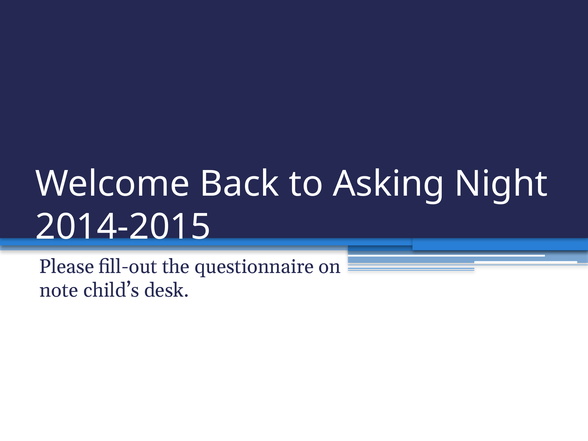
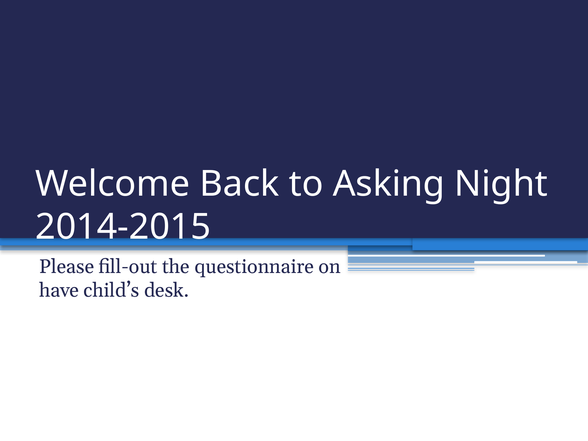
note: note -> have
